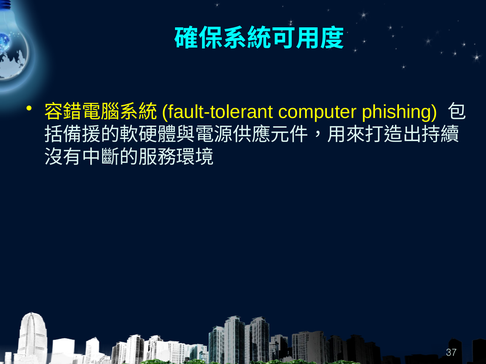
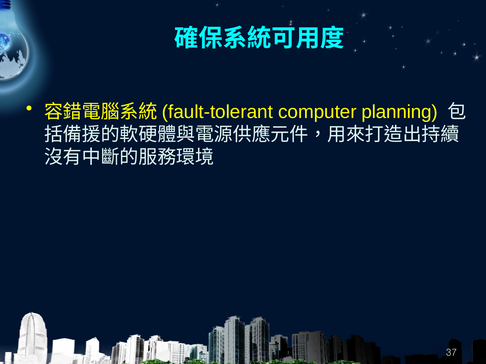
phishing: phishing -> planning
